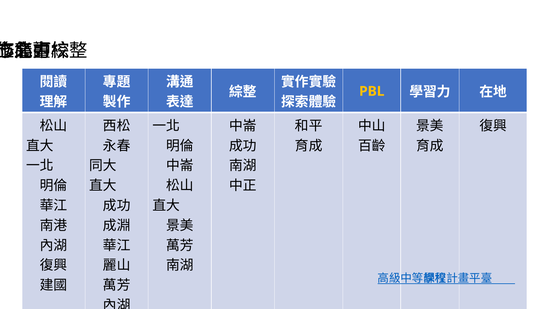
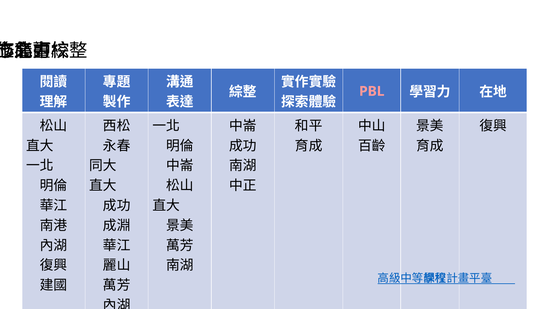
PBL colour: yellow -> pink
